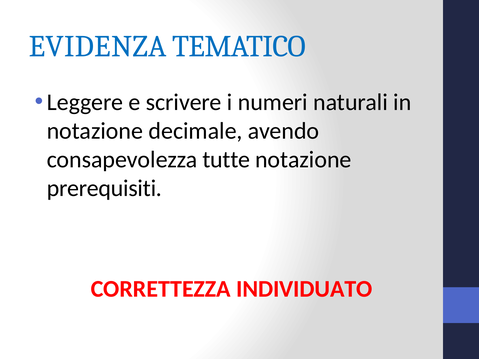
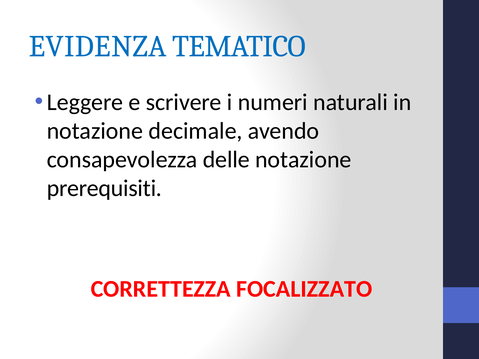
tutte: tutte -> delle
INDIVIDUATO: INDIVIDUATO -> FOCALIZZATO
